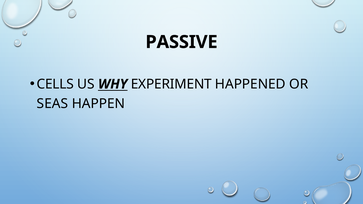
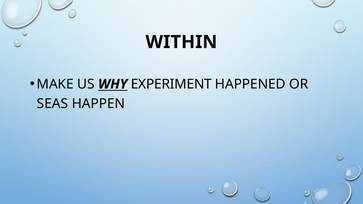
PASSIVE: PASSIVE -> WITHIN
CELLS: CELLS -> MAKE
